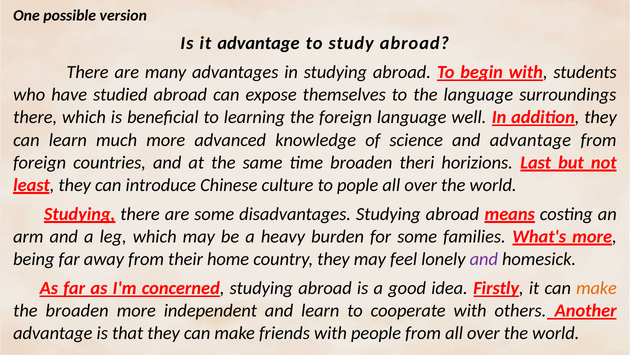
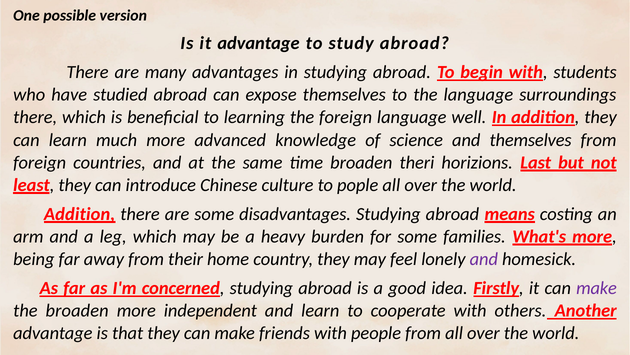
and advantage: advantage -> themselves
Studying at (80, 214): Studying -> Addition
make at (596, 288) colour: orange -> purple
